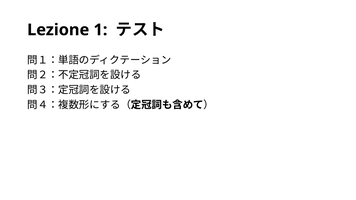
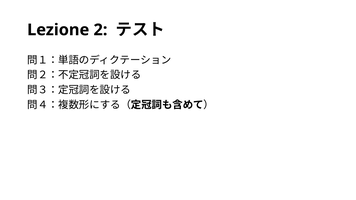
1: 1 -> 2
